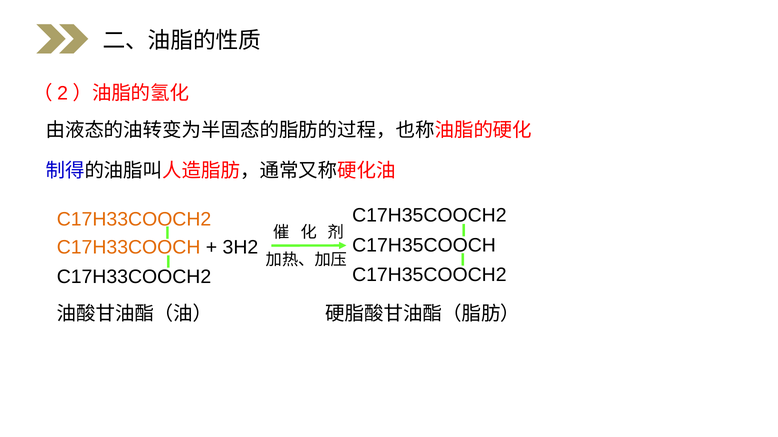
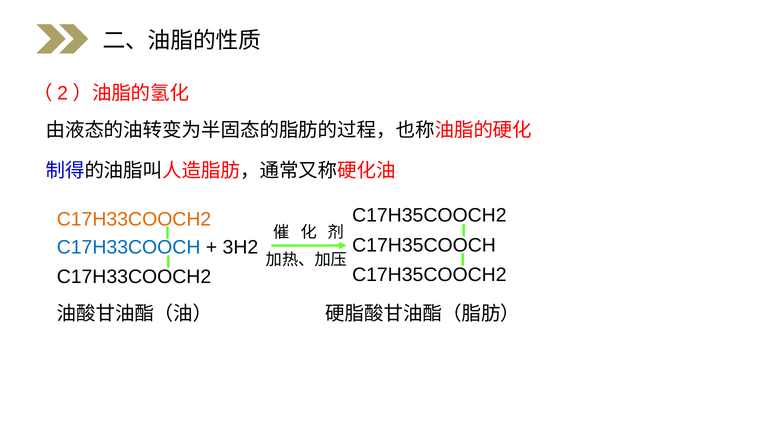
C17H33COOCH colour: orange -> blue
